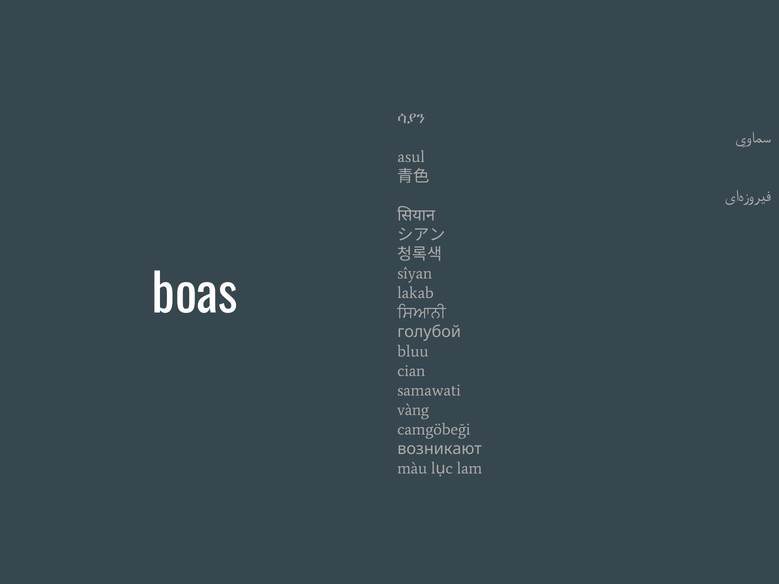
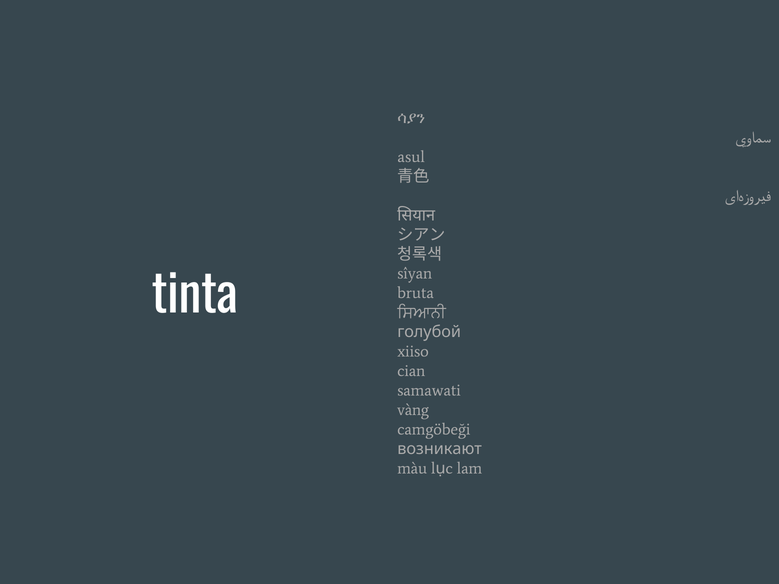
boas: boas -> tinta
lakab: lakab -> bruta
bluu: bluu -> xiiso
